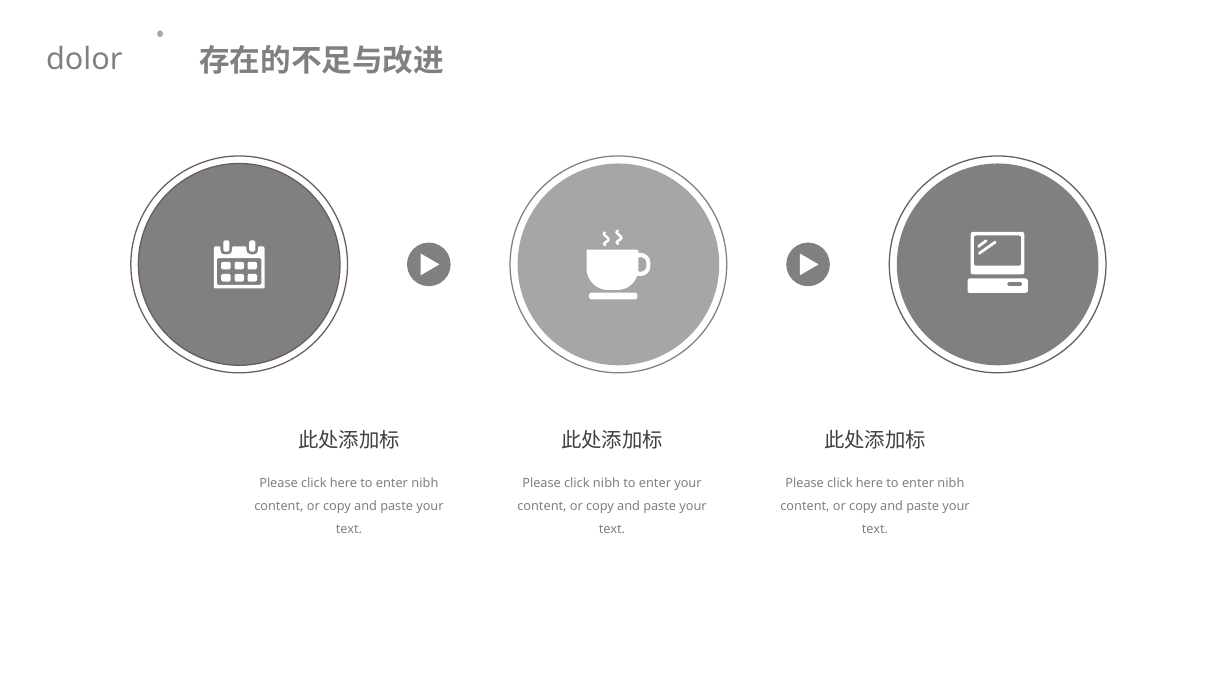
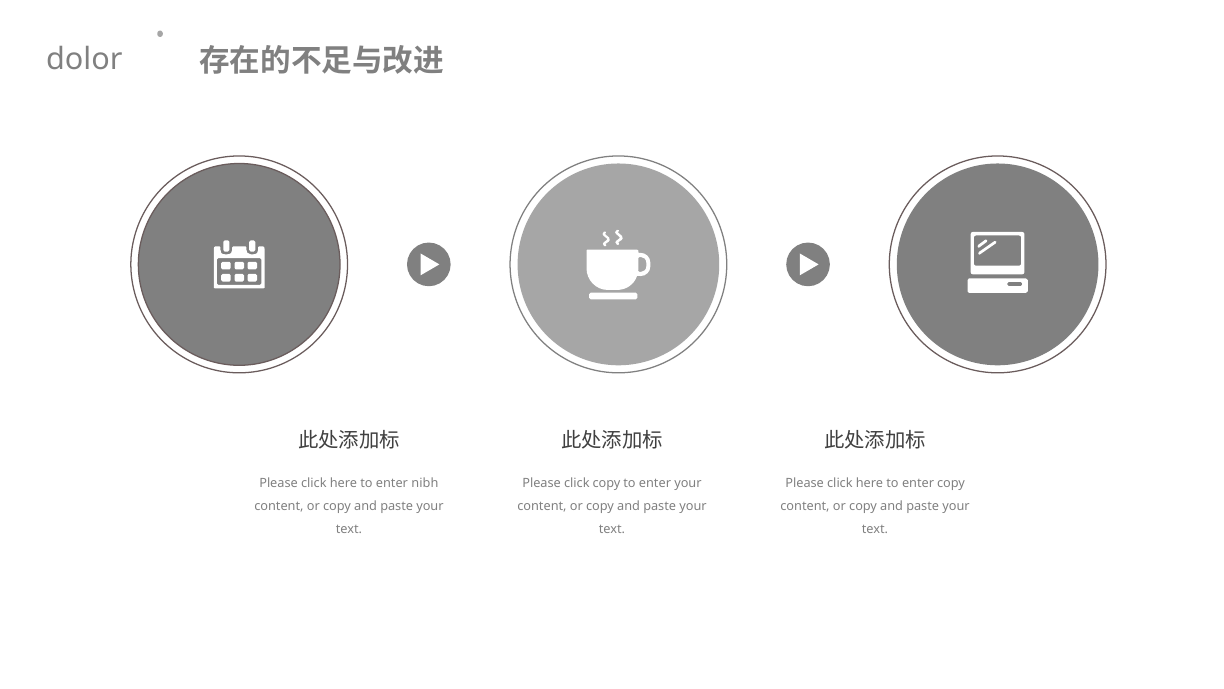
click nibh: nibh -> copy
nibh at (951, 483): nibh -> copy
